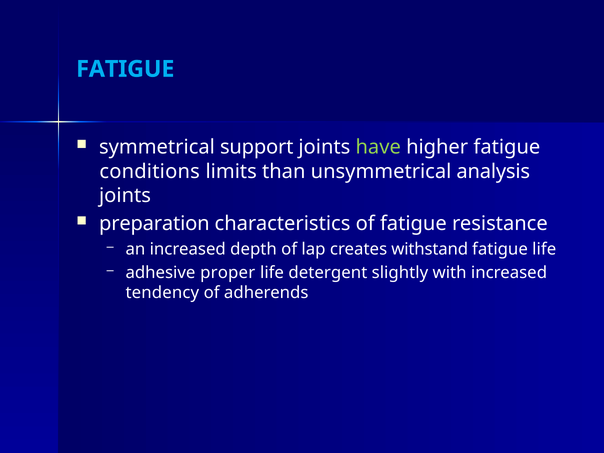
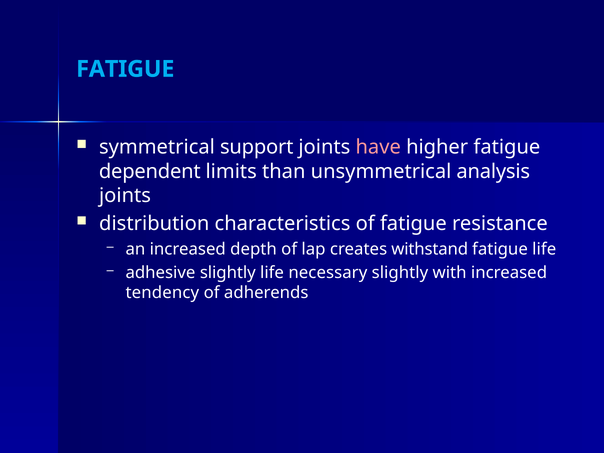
have colour: light green -> pink
conditions: conditions -> dependent
preparation: preparation -> distribution
adhesive proper: proper -> slightly
detergent: detergent -> necessary
